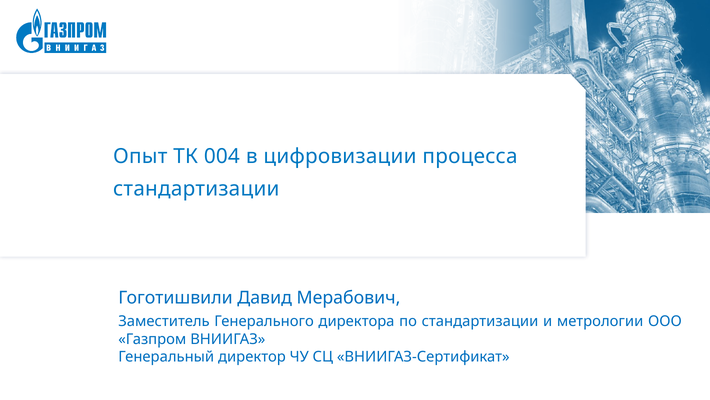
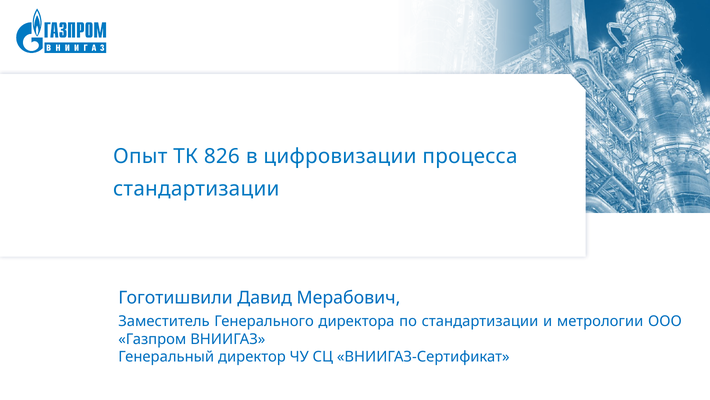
004: 004 -> 826
